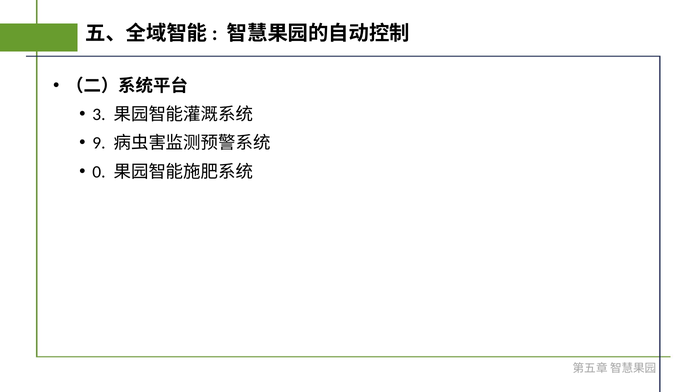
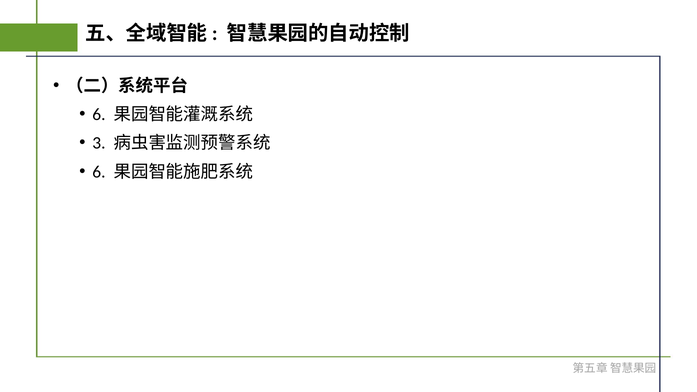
3 at (99, 114): 3 -> 6
9: 9 -> 3
0 at (99, 172): 0 -> 6
